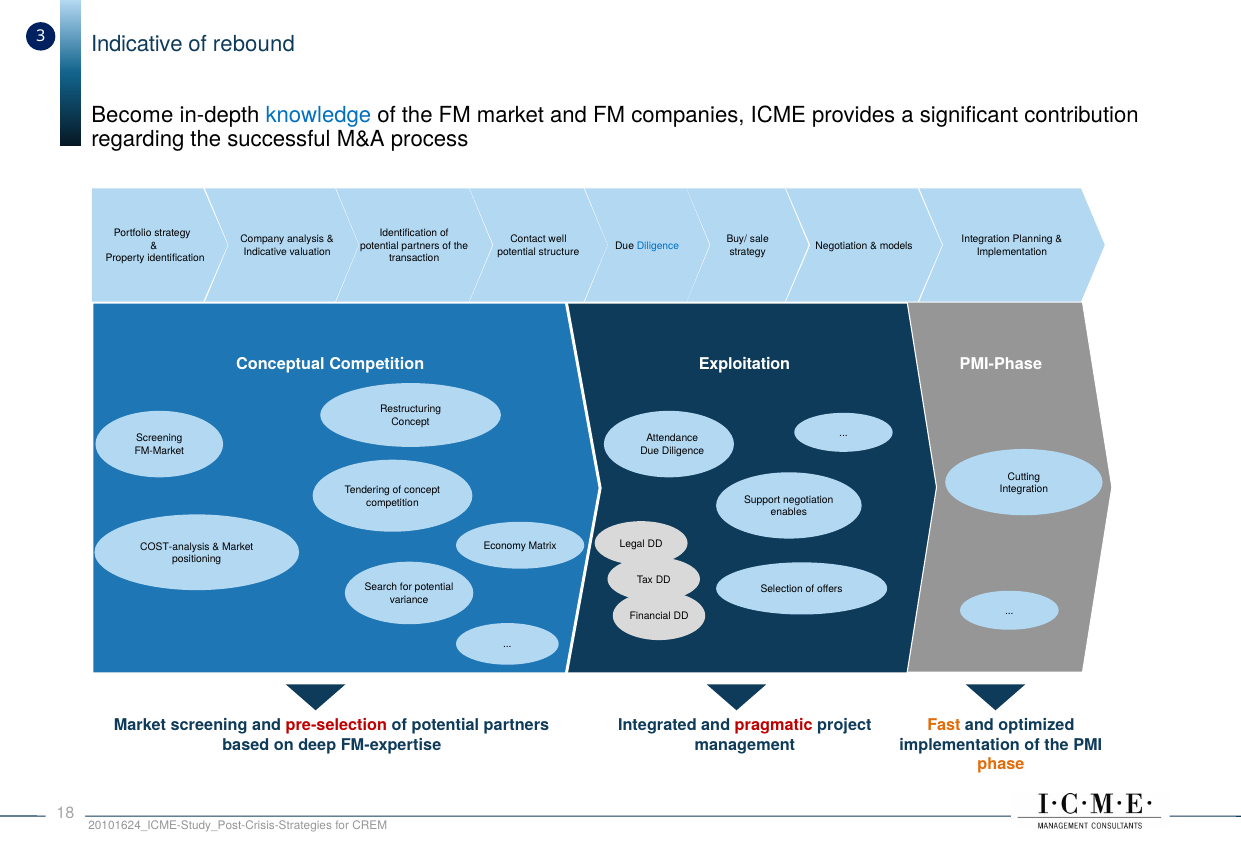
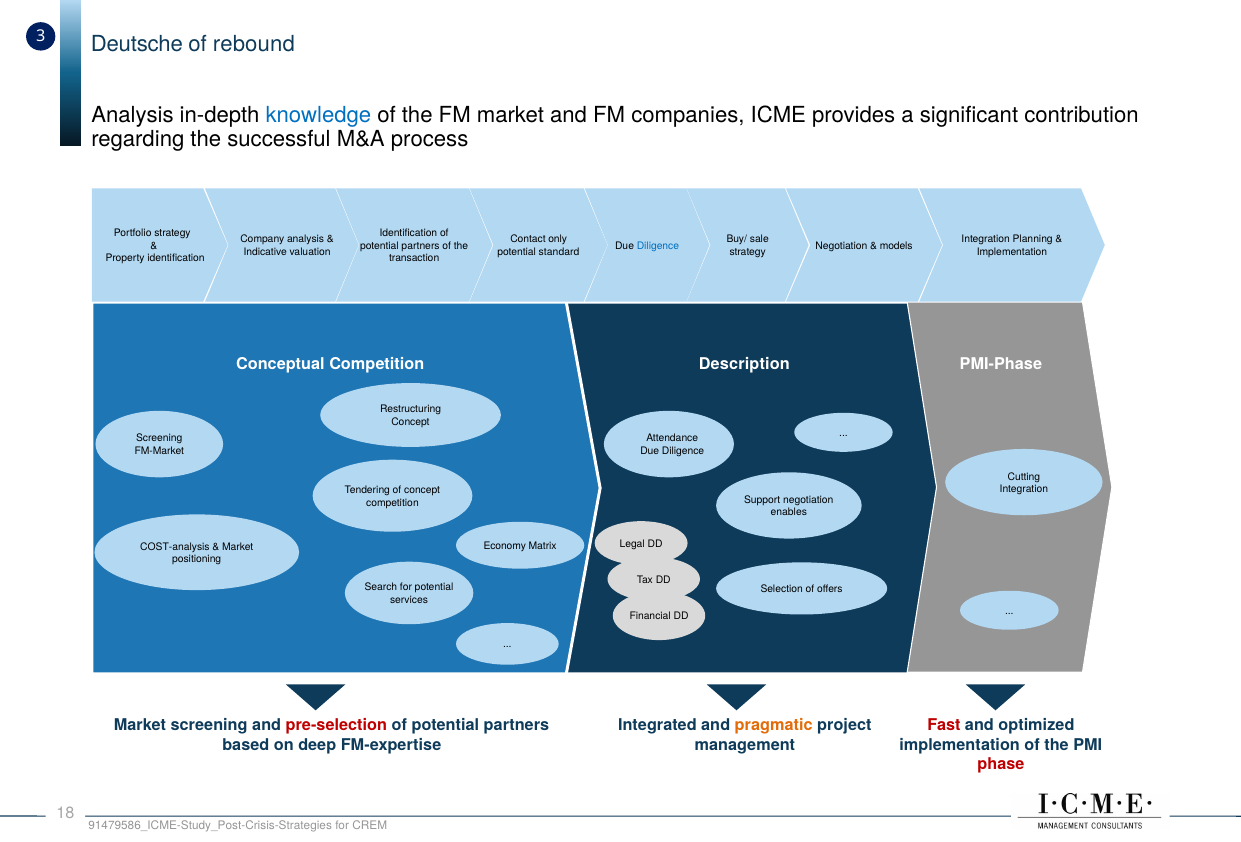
Indicative at (137, 44): Indicative -> Deutsche
Become at (132, 115): Become -> Analysis
well: well -> only
structure: structure -> standard
Exploitation: Exploitation -> Description
variance: variance -> services
pragmatic colour: red -> orange
Fast colour: orange -> red
phase colour: orange -> red
20101624_ICME-Study_Post-Crisis-Strategies: 20101624_ICME-Study_Post-Crisis-Strategies -> 91479586_ICME-Study_Post-Crisis-Strategies
